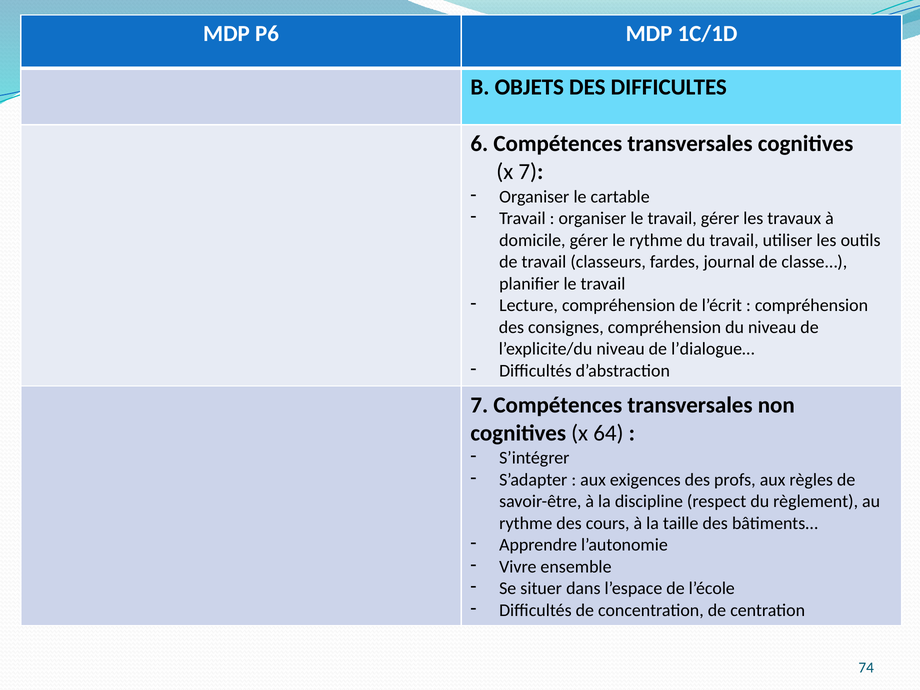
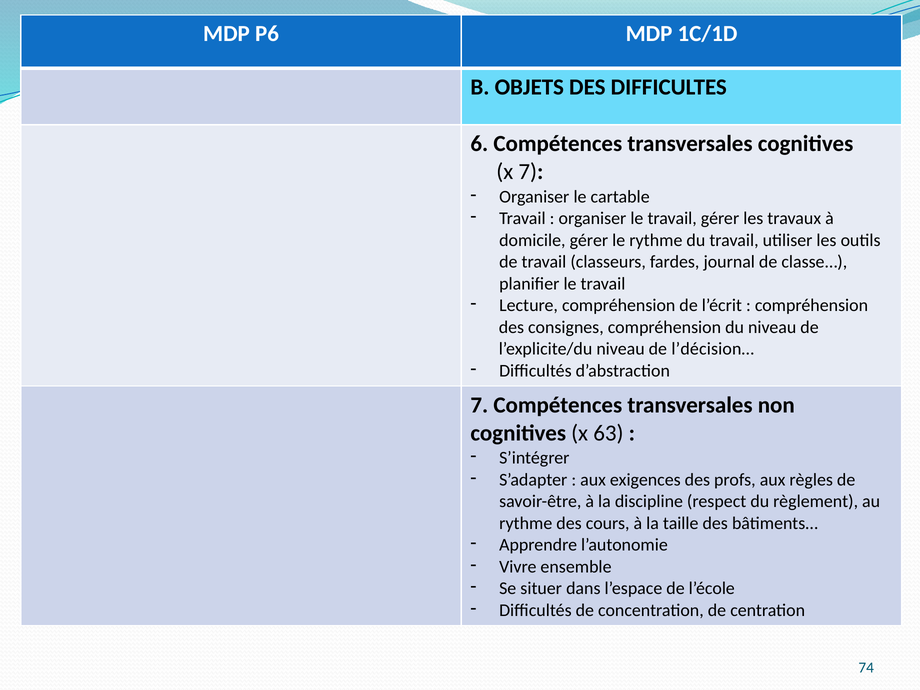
l’dialogue…: l’dialogue… -> l’décision…
64: 64 -> 63
